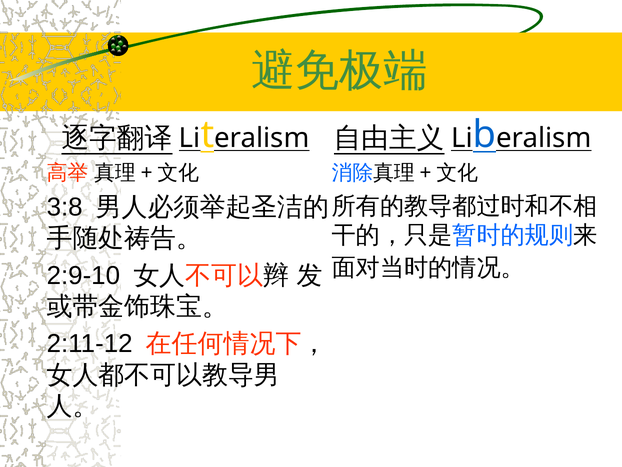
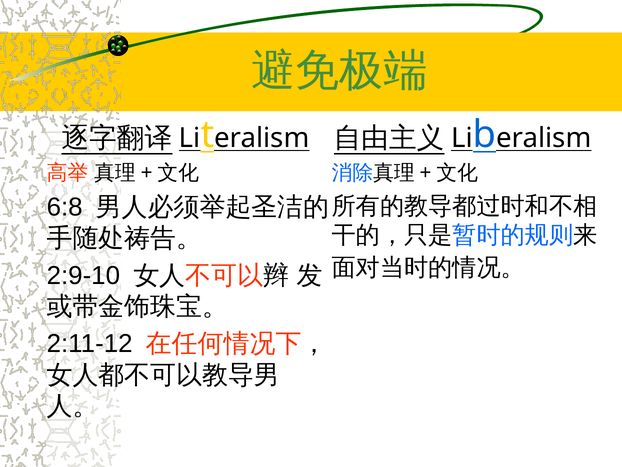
3:8: 3:8 -> 6:8
